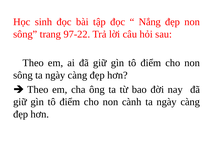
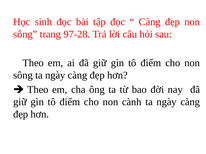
Nắng at (150, 22): Nắng -> Càng
97-22: 97-22 -> 97-28
